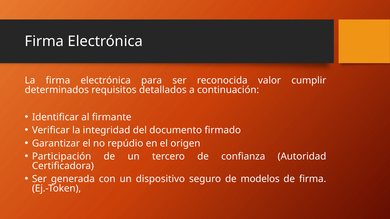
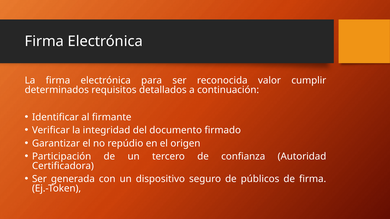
modelos: modelos -> públicos
